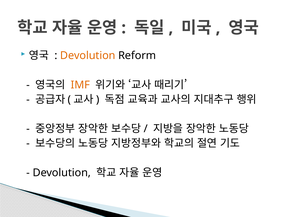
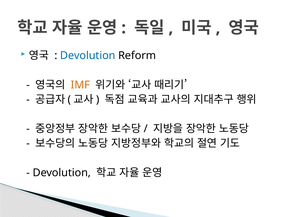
Devolution at (88, 56) colour: orange -> blue
